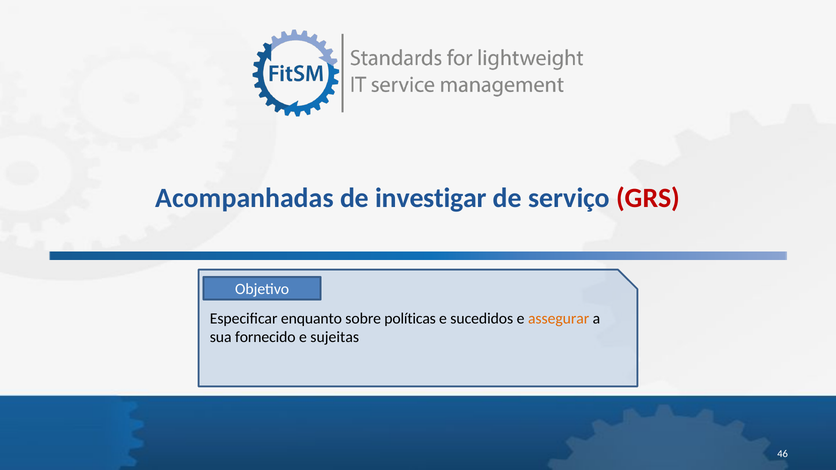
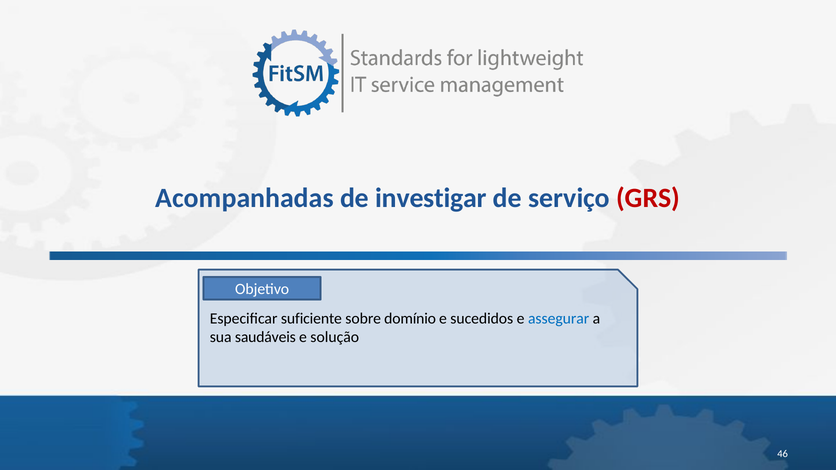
enquanto: enquanto -> suficiente
políticas: políticas -> domínio
assegurar colour: orange -> blue
fornecido: fornecido -> saudáveis
sujeitas: sujeitas -> solução
